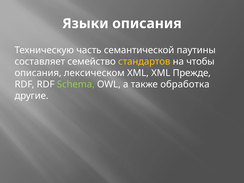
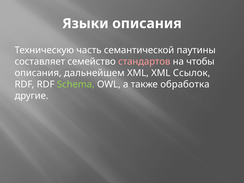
стандартов colour: yellow -> pink
лексическом: лексическом -> дальнейшем
Прежде: Прежде -> Ссылок
